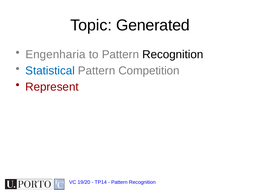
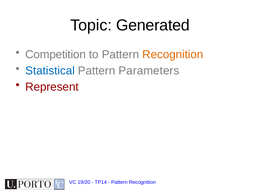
Engenharia: Engenharia -> Competition
Recognition at (173, 55) colour: black -> orange
Competition: Competition -> Parameters
